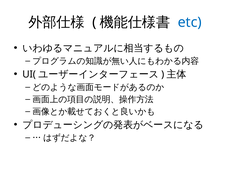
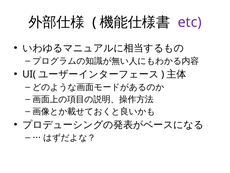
etc colour: blue -> purple
